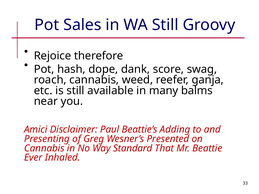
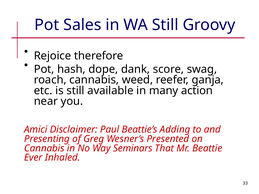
balms: balms -> action
Standard: Standard -> Seminars
